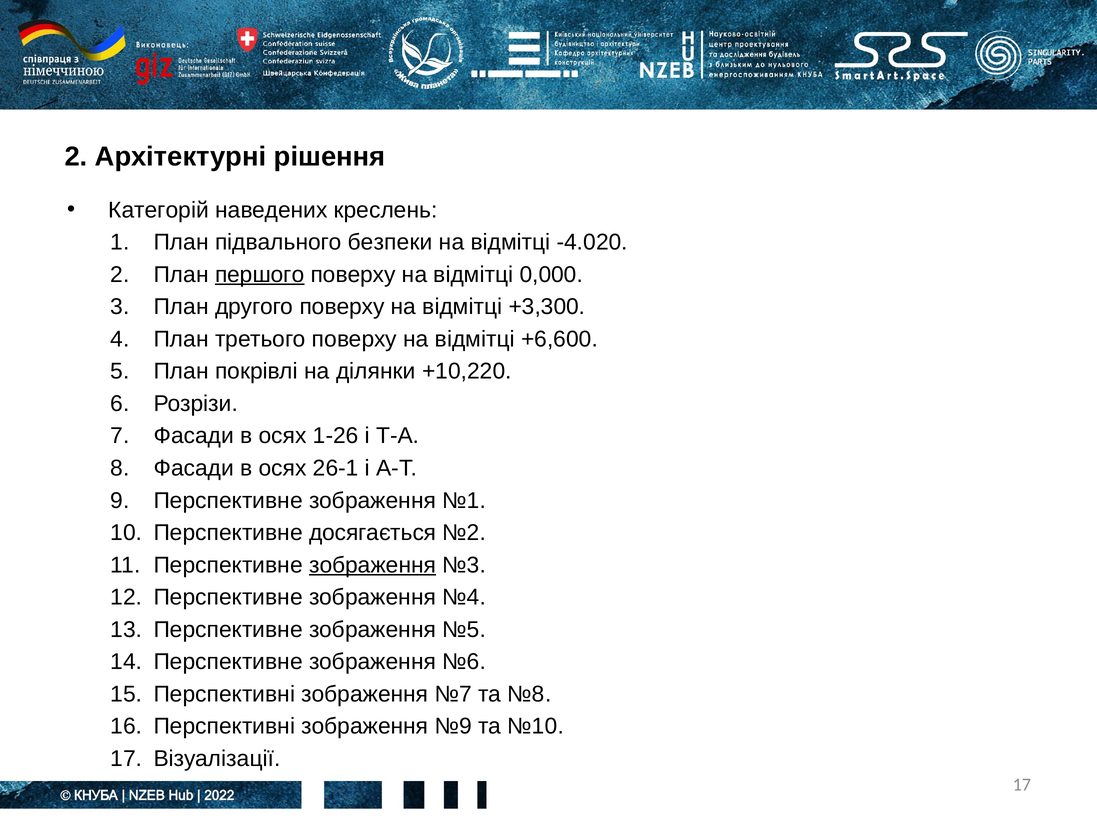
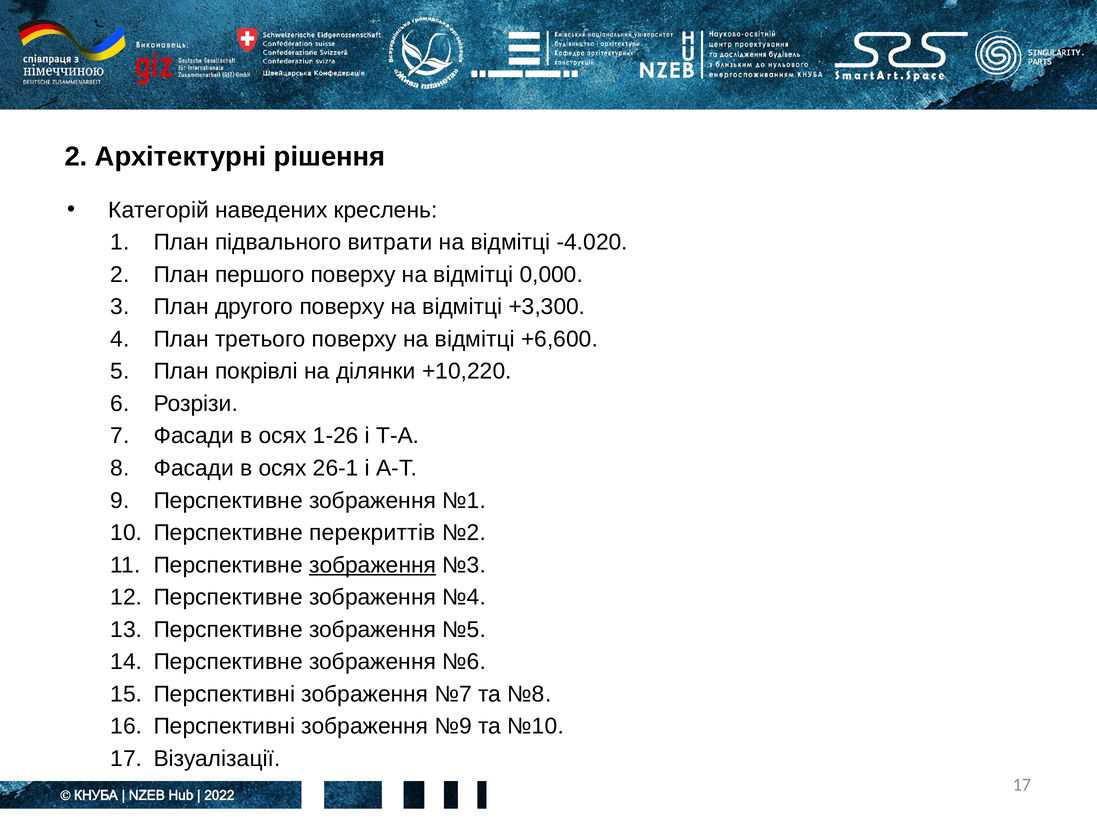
безпеки: безпеки -> витрати
першого underline: present -> none
досягається: досягається -> перекриттів
